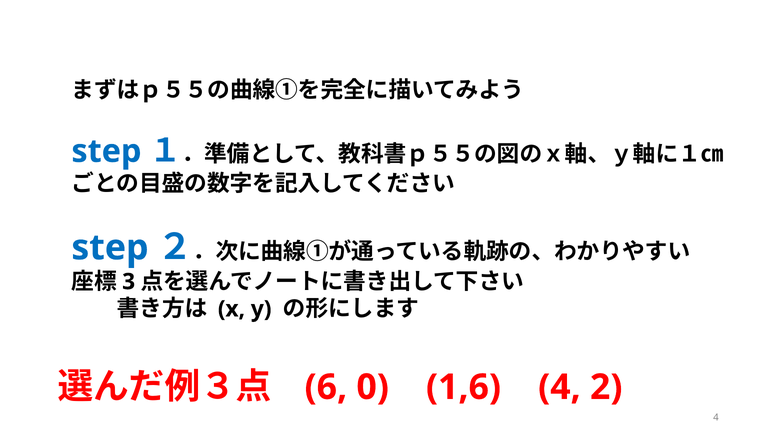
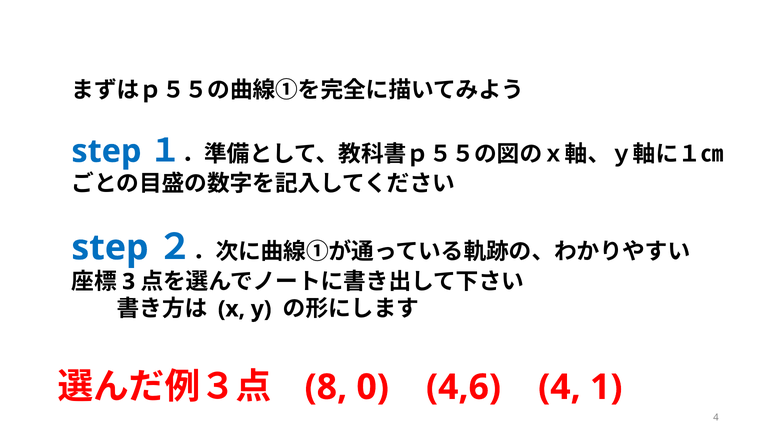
6: 6 -> 8
1,6: 1,6 -> 4,6
2: 2 -> 1
